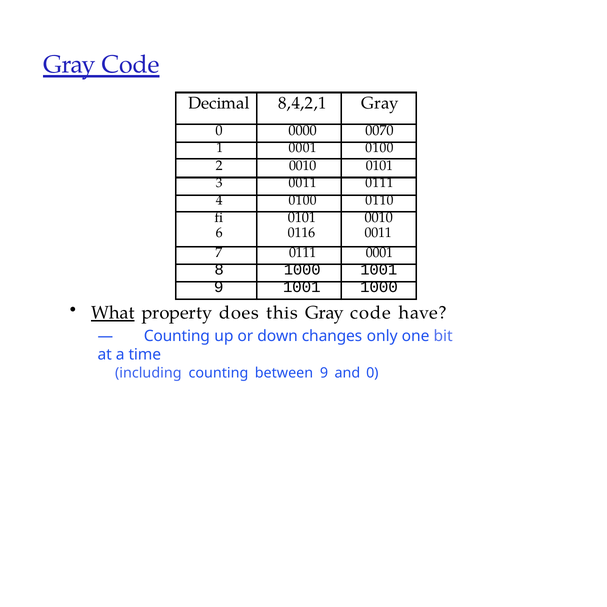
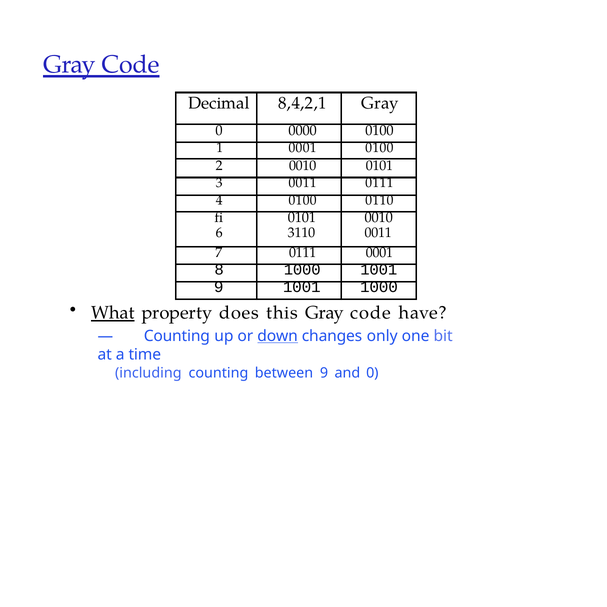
0000 0070: 0070 -> 0100
0116: 0116 -> 3110
down underline: none -> present
